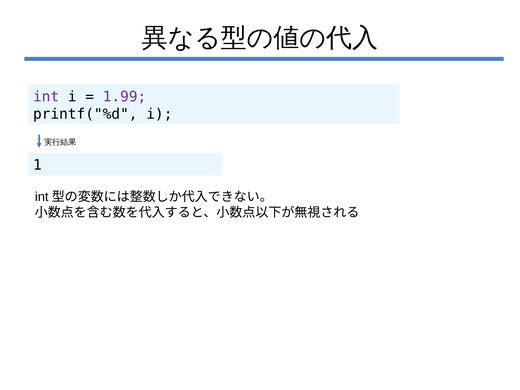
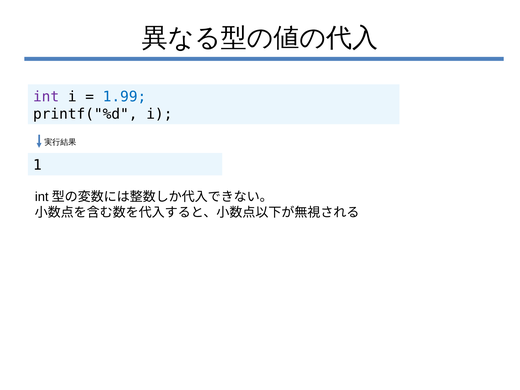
1.99 colour: purple -> blue
